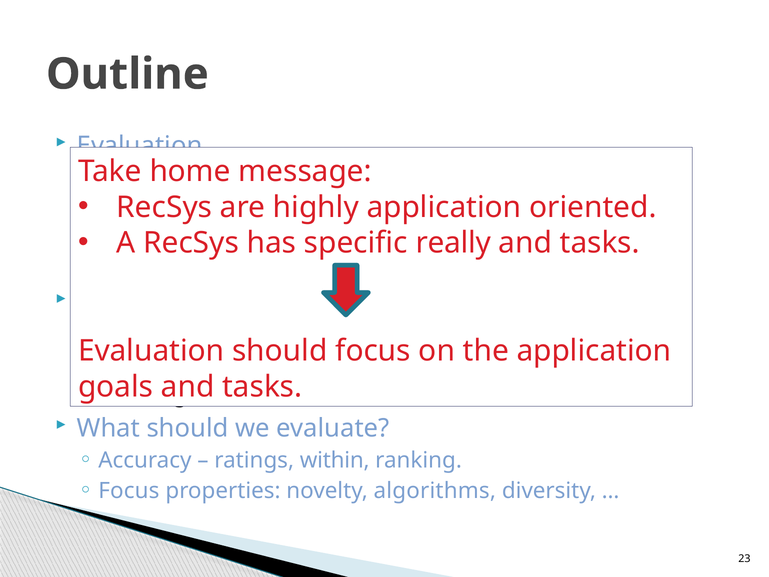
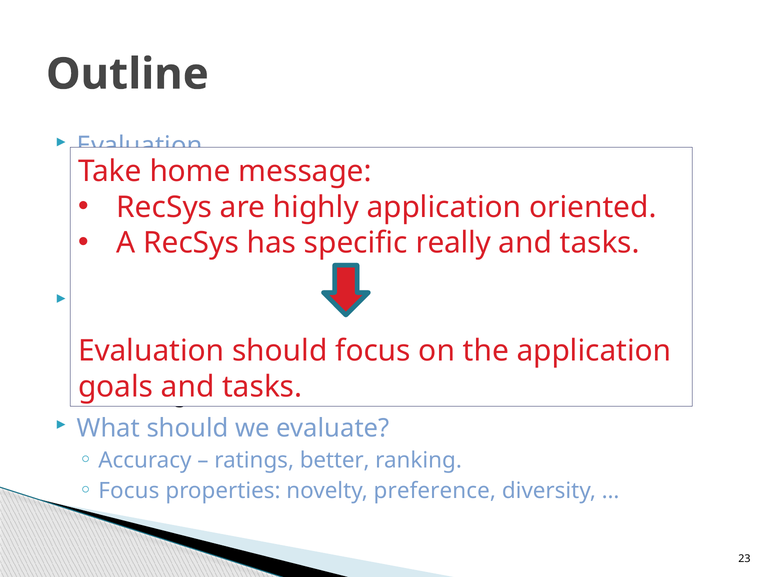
within: within -> better
algorithms: algorithms -> preference
